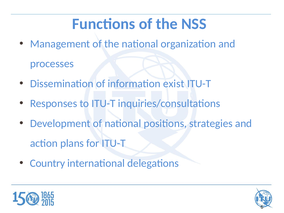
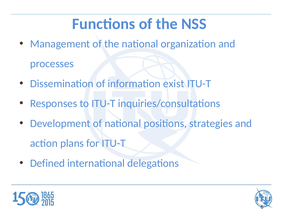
Country: Country -> Defined
